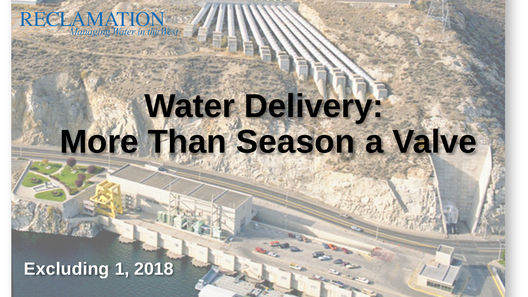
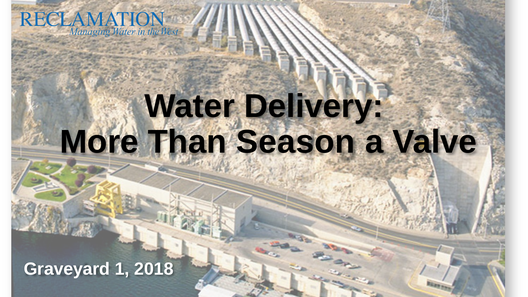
Excluding: Excluding -> Graveyard
